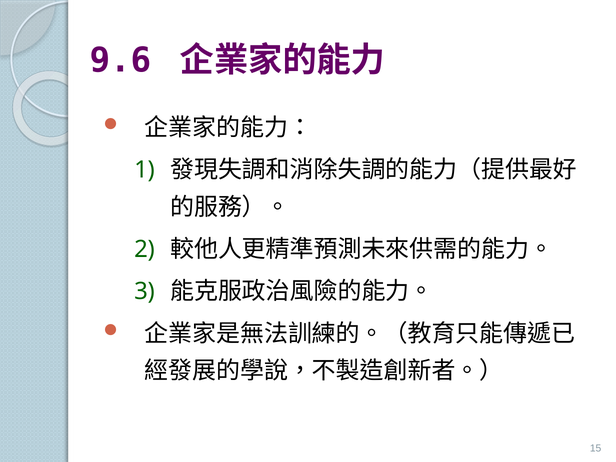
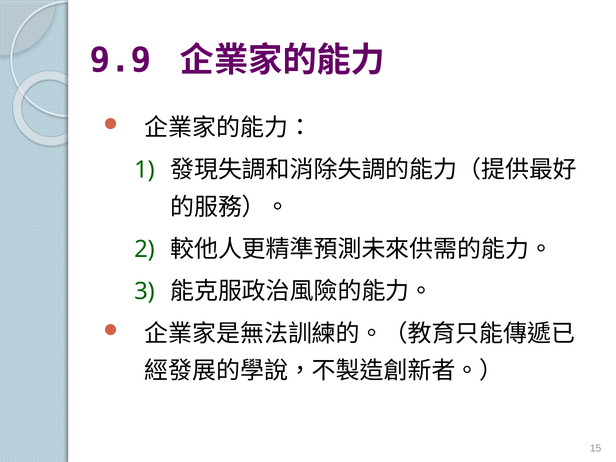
9.6: 9.6 -> 9.9
